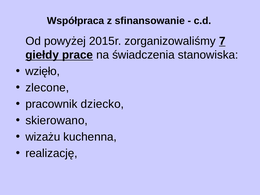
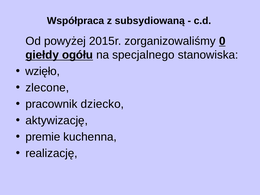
sfinansowanie: sfinansowanie -> subsydiowaną
7: 7 -> 0
prace: prace -> ogółu
świadczenia: świadczenia -> specjalnego
skierowano: skierowano -> aktywizację
wizażu: wizażu -> premie
